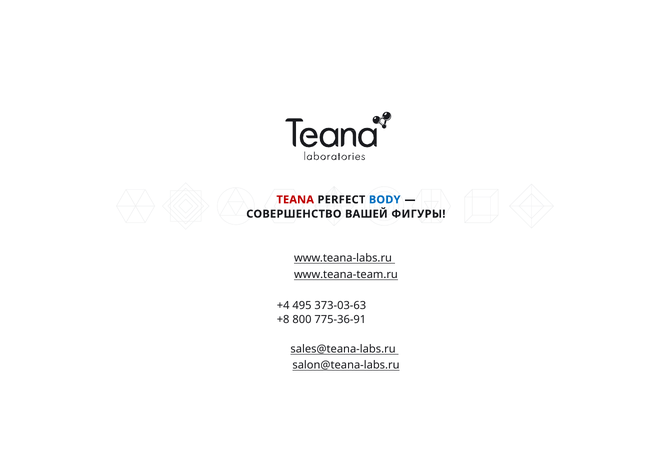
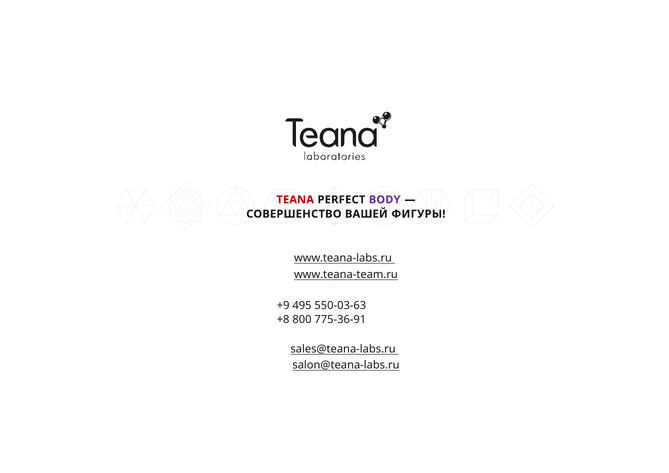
BODY colour: blue -> purple
+4: +4 -> +9
373-03-63: 373-03-63 -> 550-03-63
